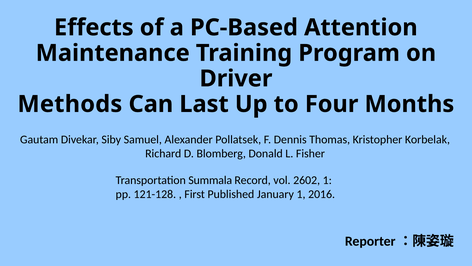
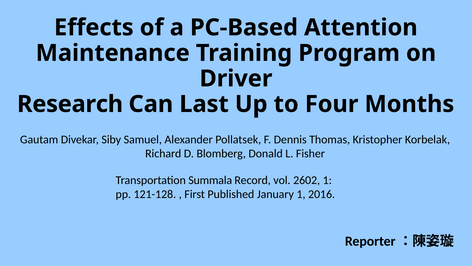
Methods: Methods -> Research
